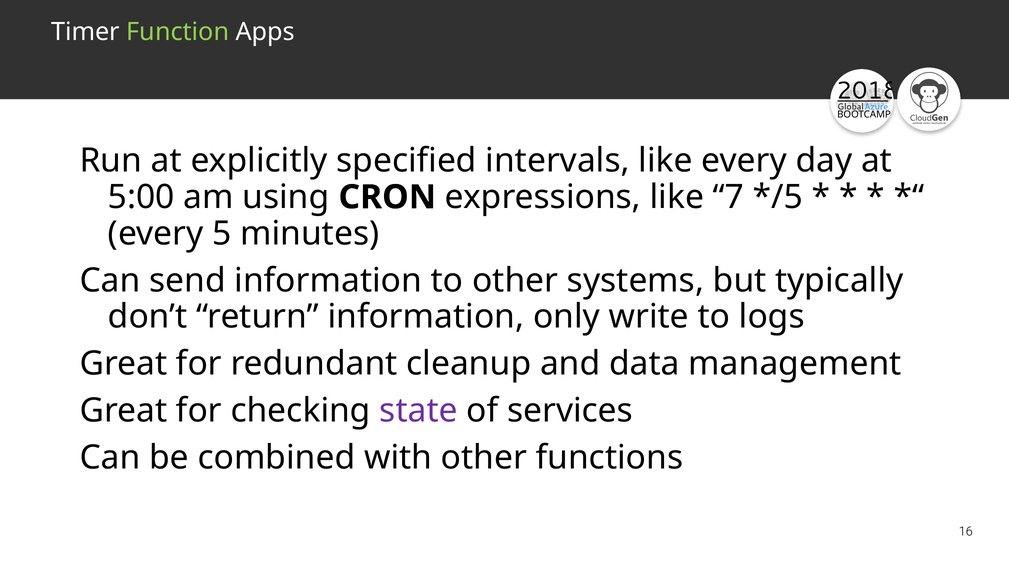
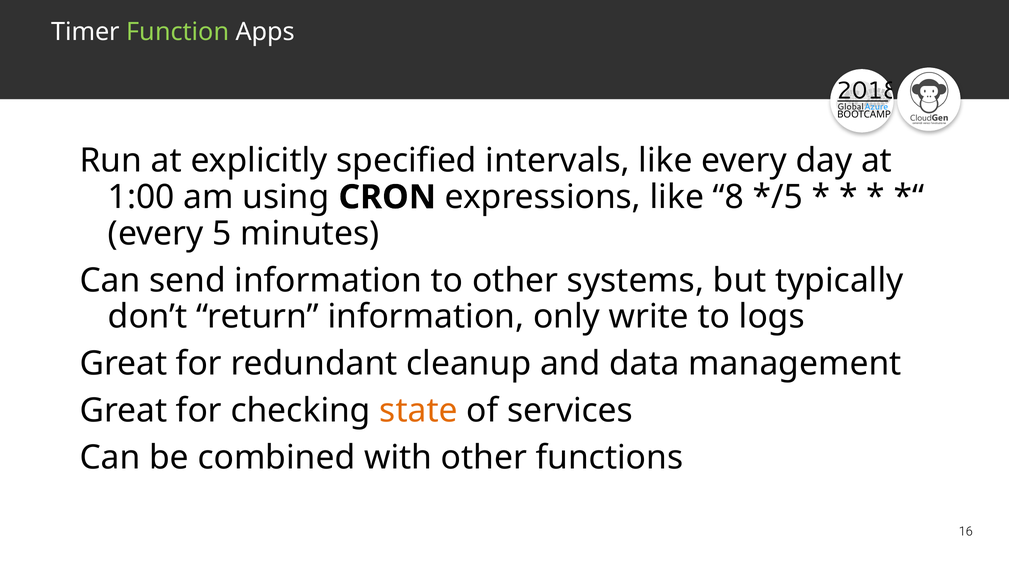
5:00: 5:00 -> 1:00
7: 7 -> 8
state colour: purple -> orange
